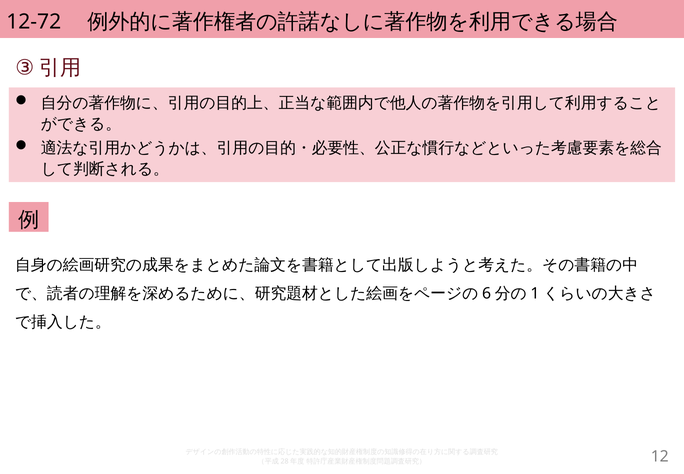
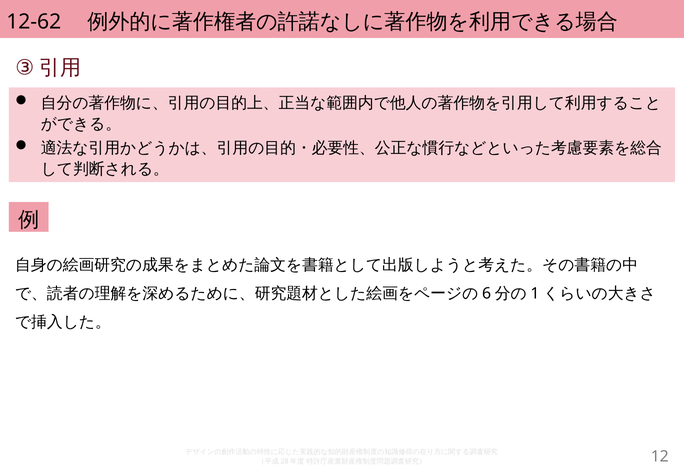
12-72: 12-72 -> 12-62
